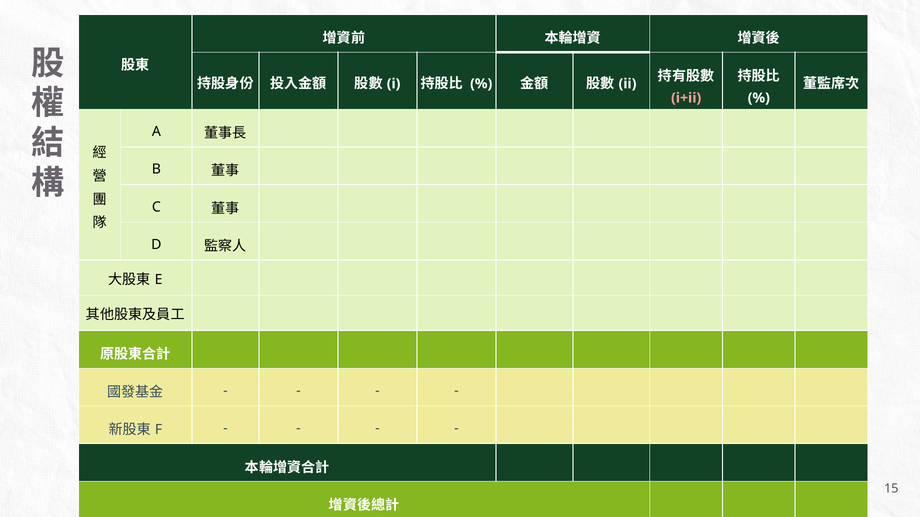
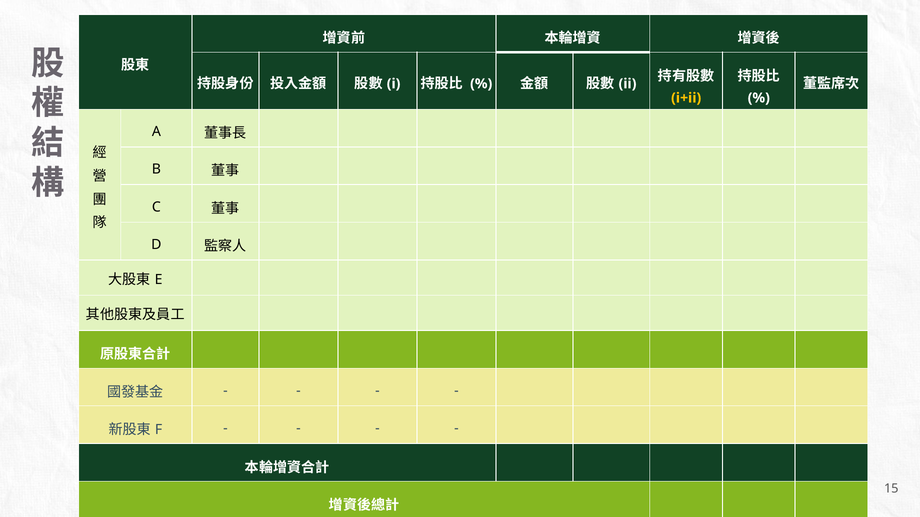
i+ii colour: pink -> yellow
